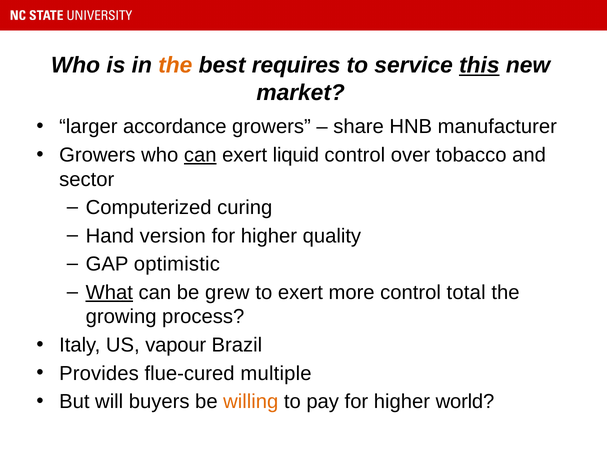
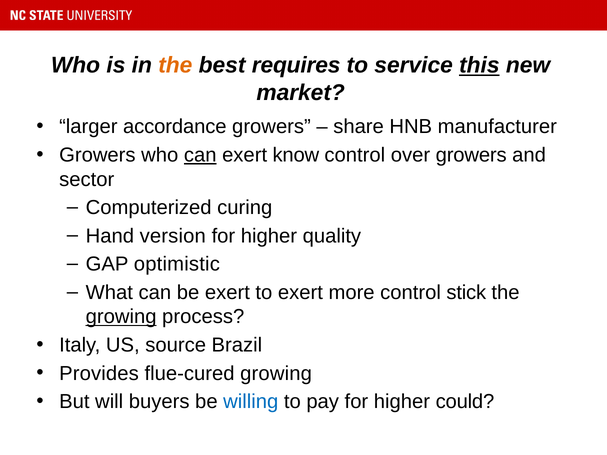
liquid: liquid -> know
over tobacco: tobacco -> growers
What underline: present -> none
be grew: grew -> exert
total: total -> stick
growing at (121, 317) underline: none -> present
vapour: vapour -> source
flue-cured multiple: multiple -> growing
willing colour: orange -> blue
world: world -> could
